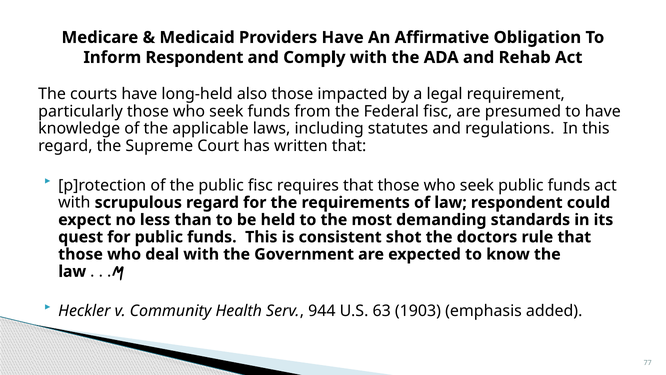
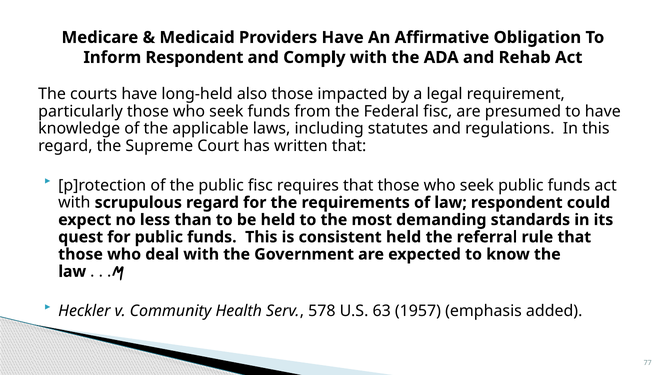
consistent shot: shot -> held
doctors: doctors -> referral
944: 944 -> 578
1903: 1903 -> 1957
